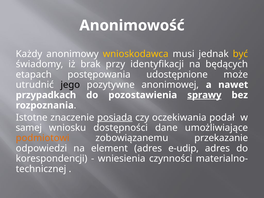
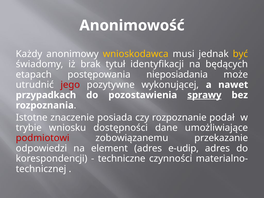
przy: przy -> tytuł
udostępnione: udostępnione -> nieposiadania
jego colour: black -> red
anonimowej: anonimowej -> wykonującej
posiada underline: present -> none
oczekiwania: oczekiwania -> rozpoznanie
samej: samej -> trybie
podmiotowi colour: orange -> red
wniesienia: wniesienia -> techniczne
